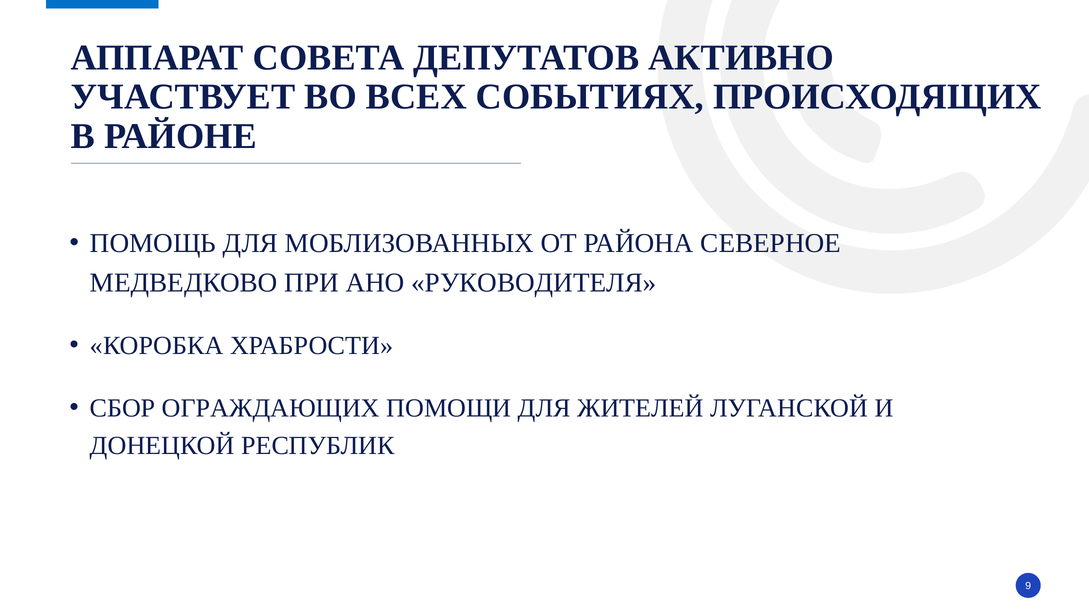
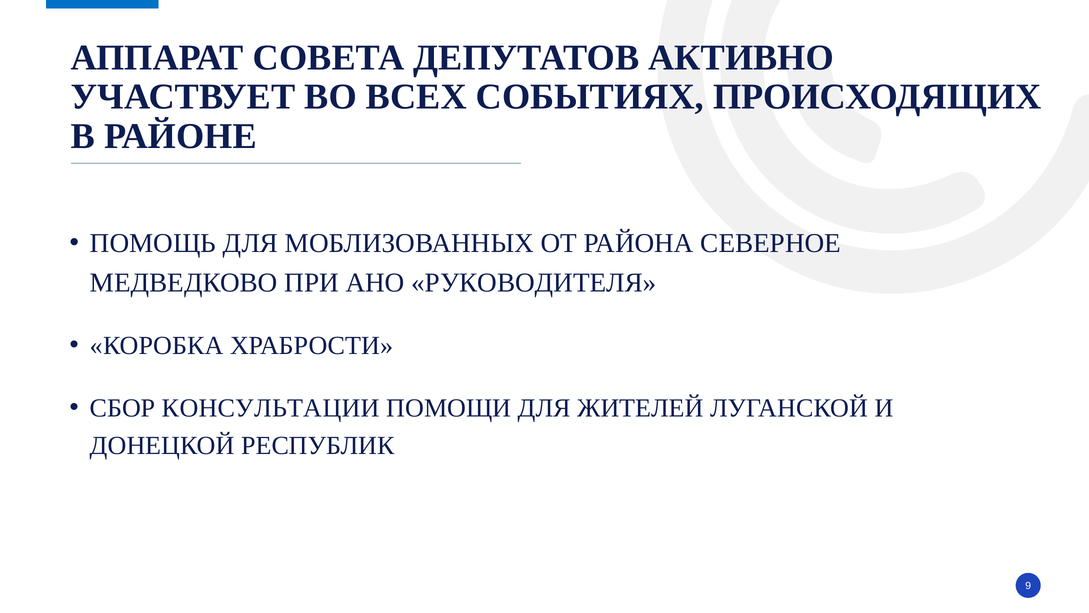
ОГРАЖДАЮЩИХ: ОГРАЖДАЮЩИХ -> КОНСУЛЬТАЦИИ
